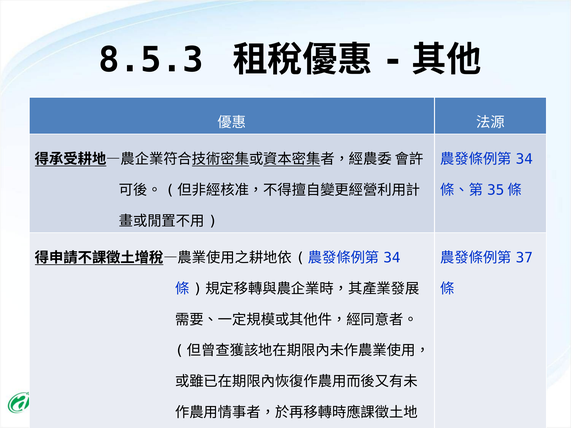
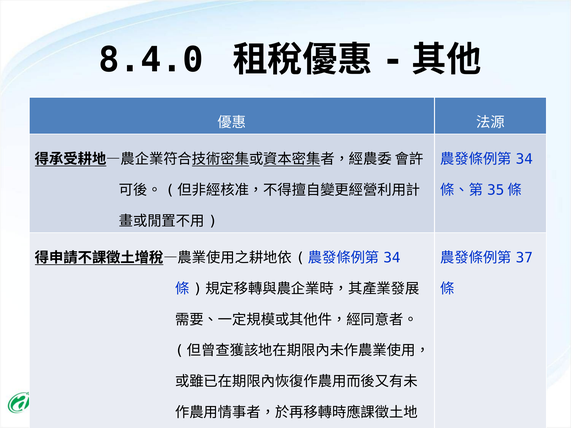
8.5.3: 8.5.3 -> 8.4.0
